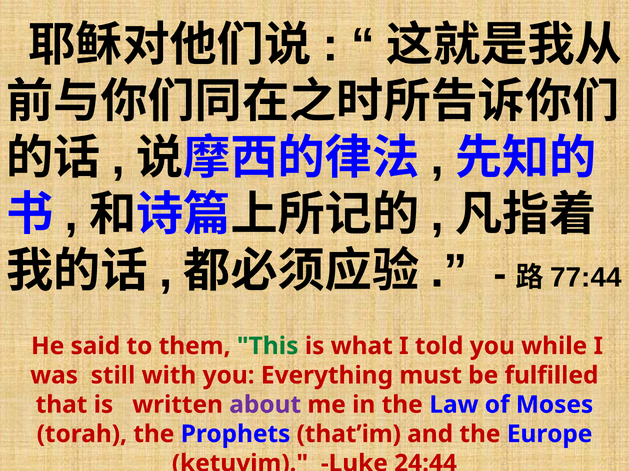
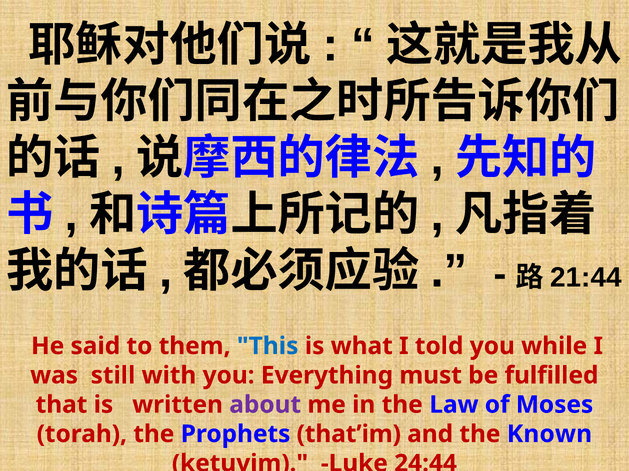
77:44: 77:44 -> 21:44
This colour: green -> blue
Europe: Europe -> Known
